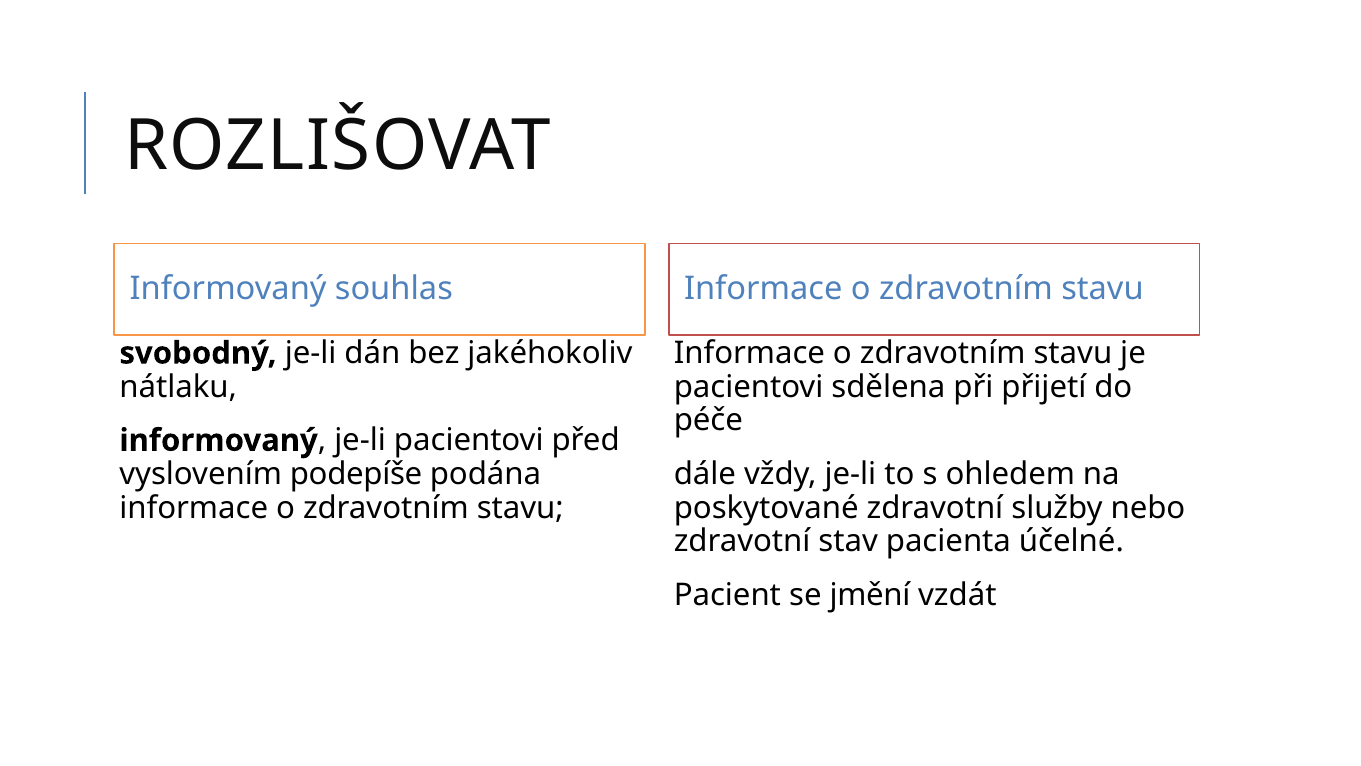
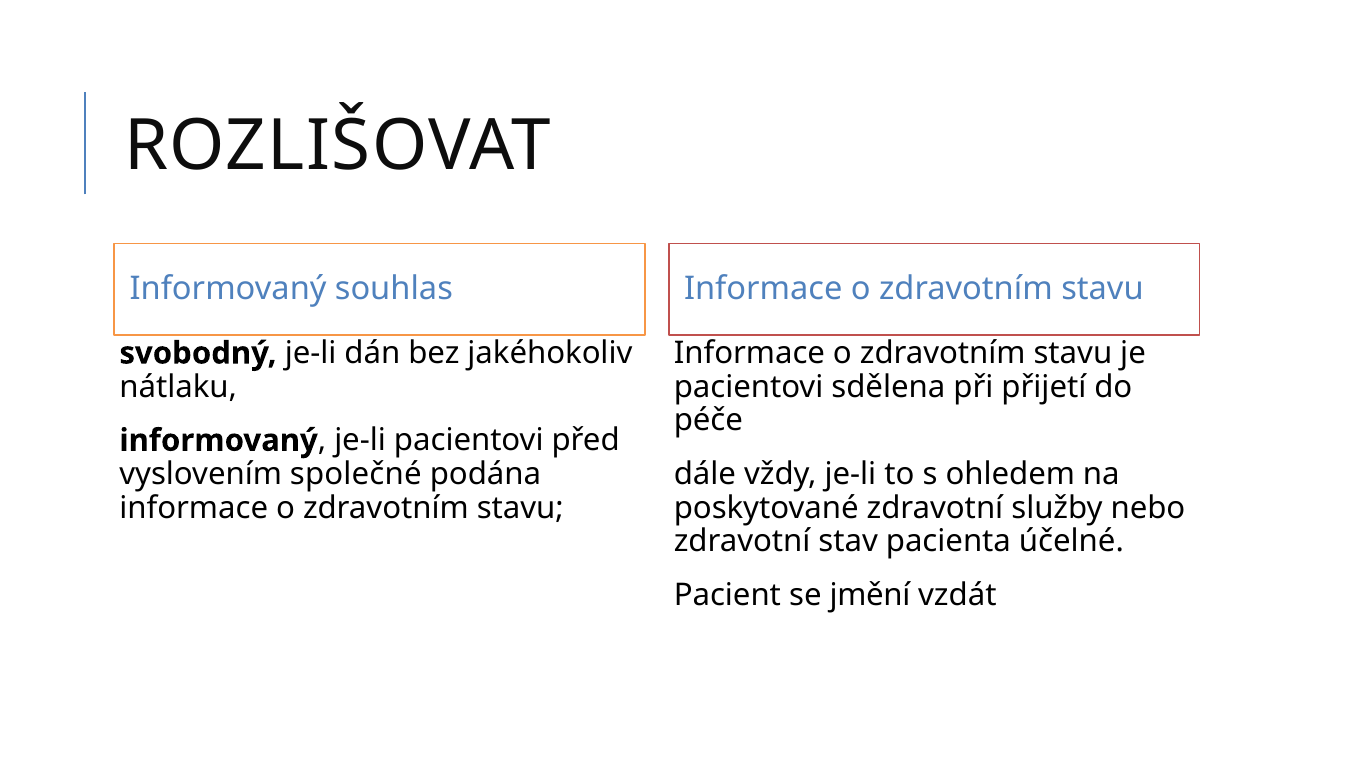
podepíše: podepíše -> společné
